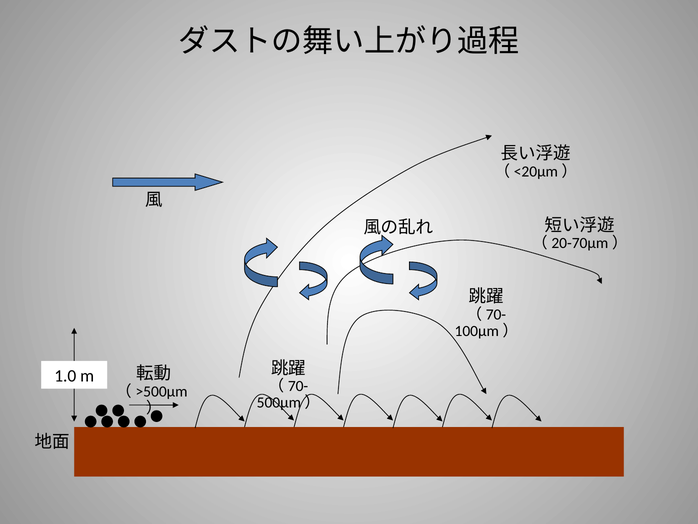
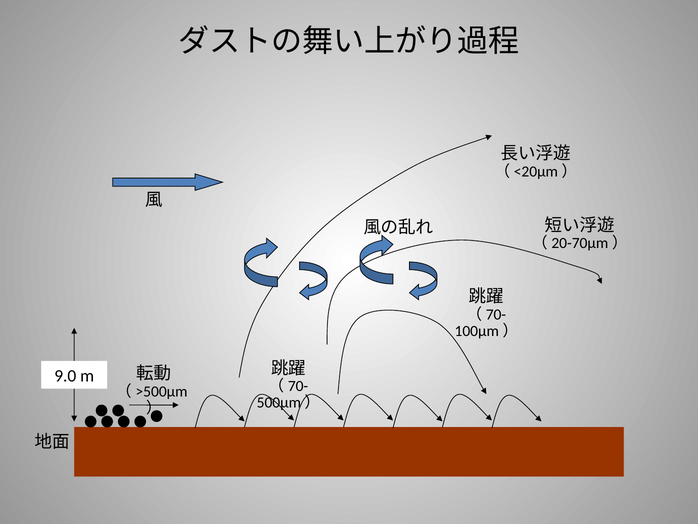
1.0: 1.0 -> 9.0
